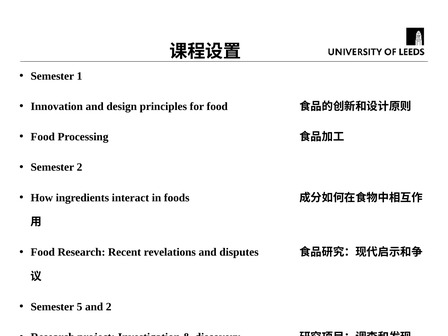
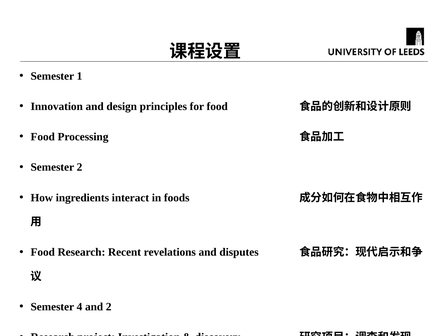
5: 5 -> 4
